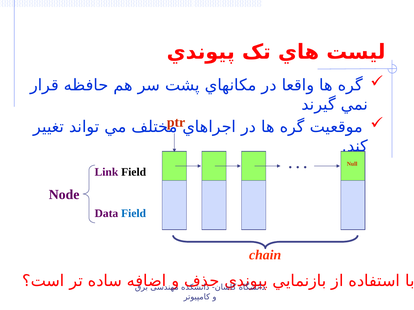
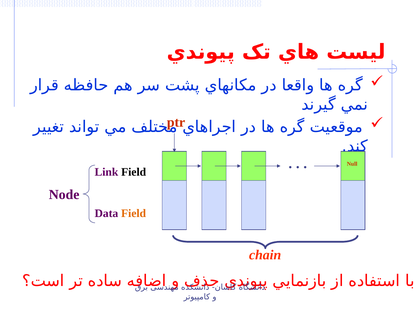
Field at (134, 214) colour: blue -> orange
